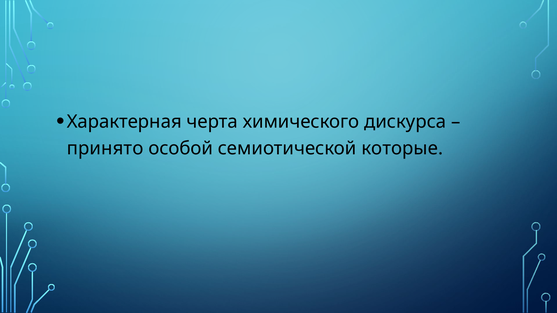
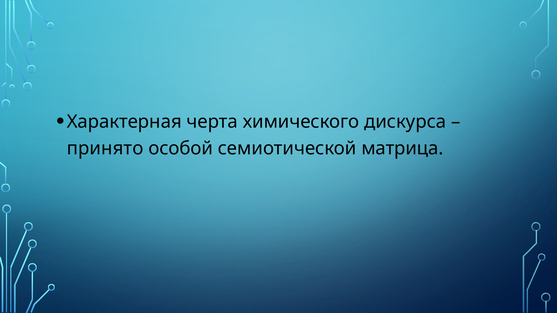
которые: которые -> матрица
